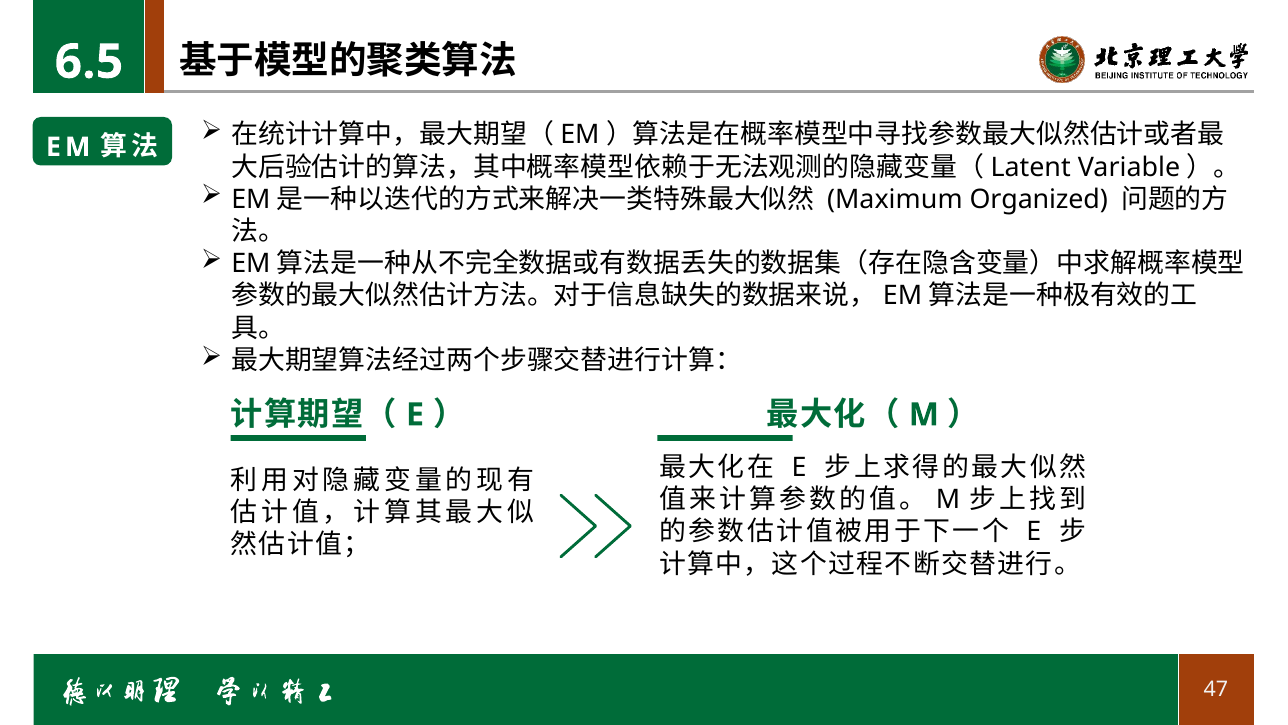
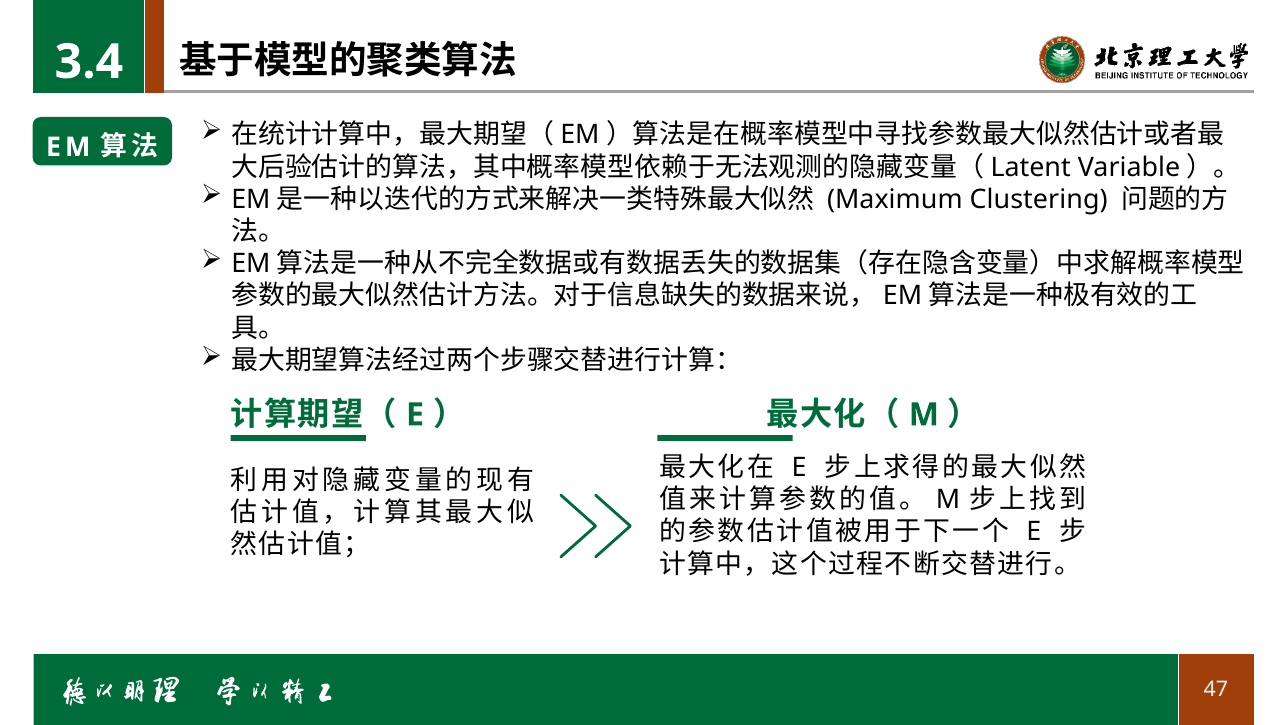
6.5: 6.5 -> 3.4
Organized: Organized -> Clustering
